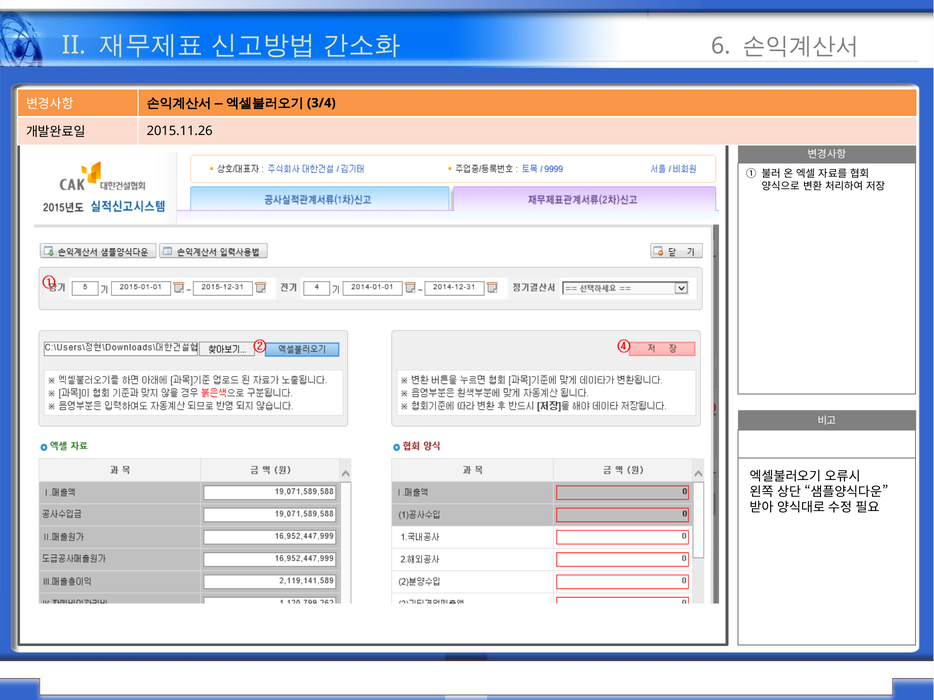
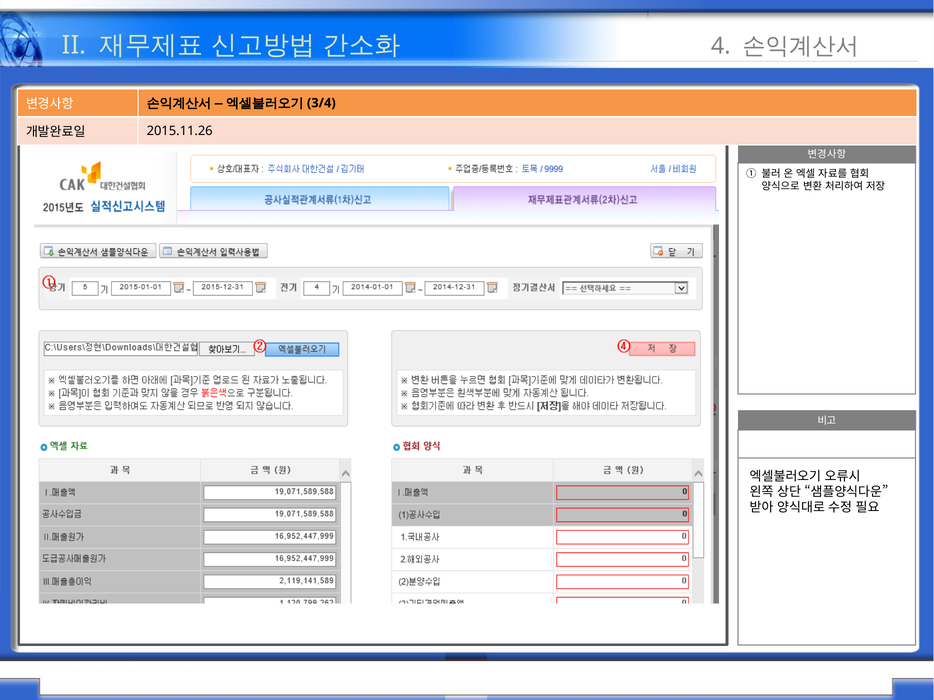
6: 6 -> 4
